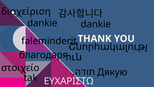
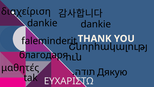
στοιχείο: στοιχείο -> μαθητές
